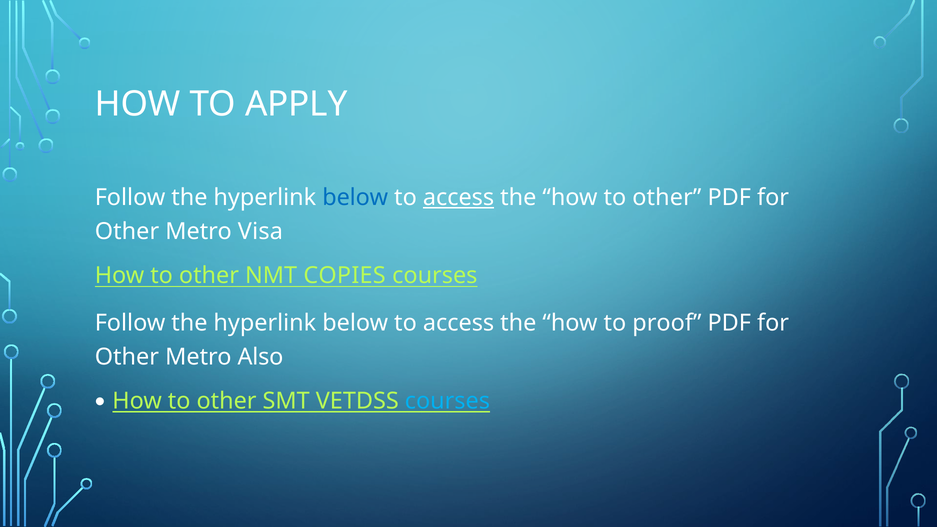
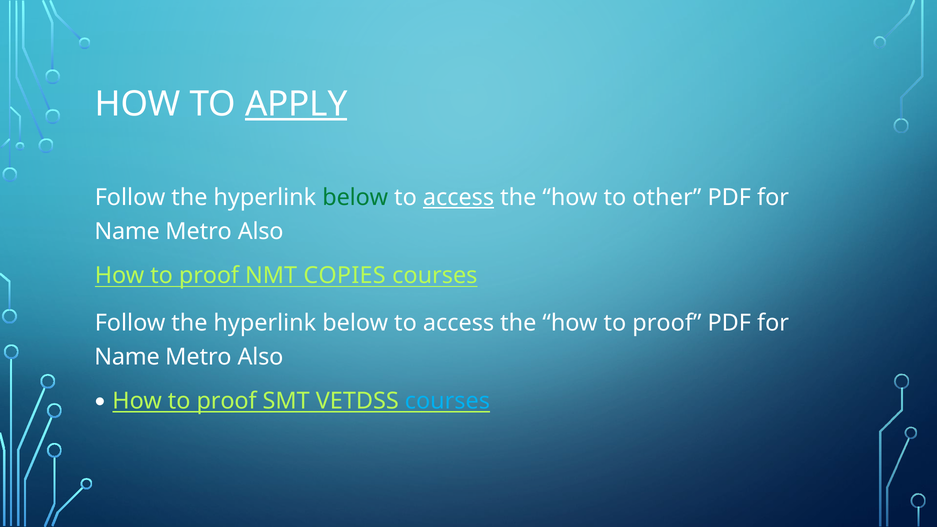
APPLY underline: none -> present
below at (355, 198) colour: blue -> green
Other at (127, 231): Other -> Name
Visa at (260, 231): Visa -> Also
other at (209, 276): other -> proof
Other at (127, 357): Other -> Name
other at (227, 401): other -> proof
